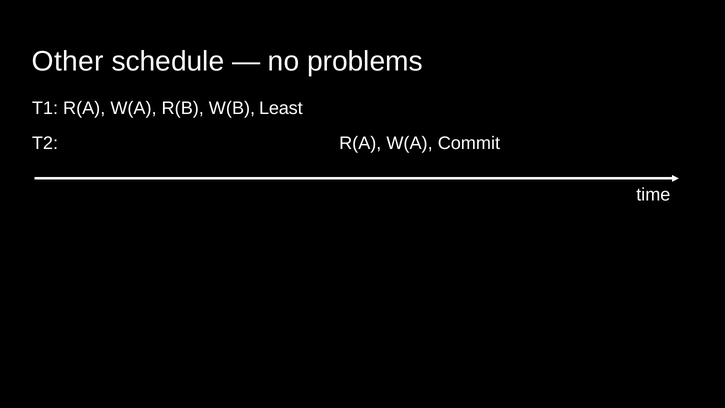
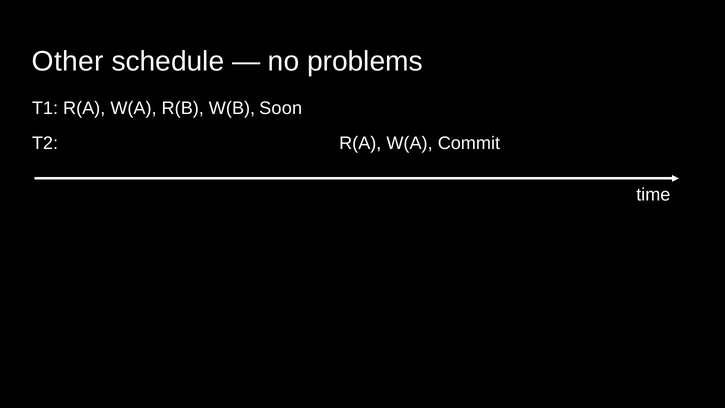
Least: Least -> Soon
